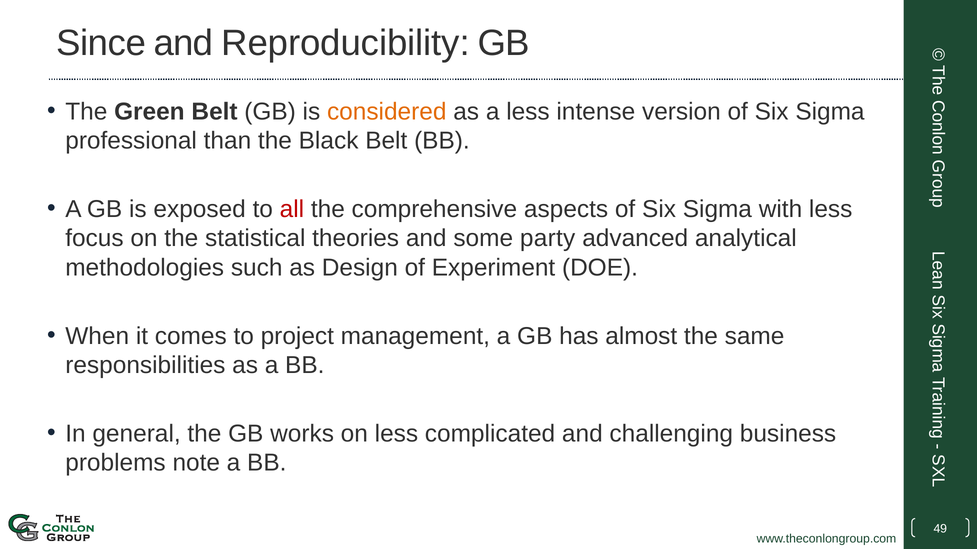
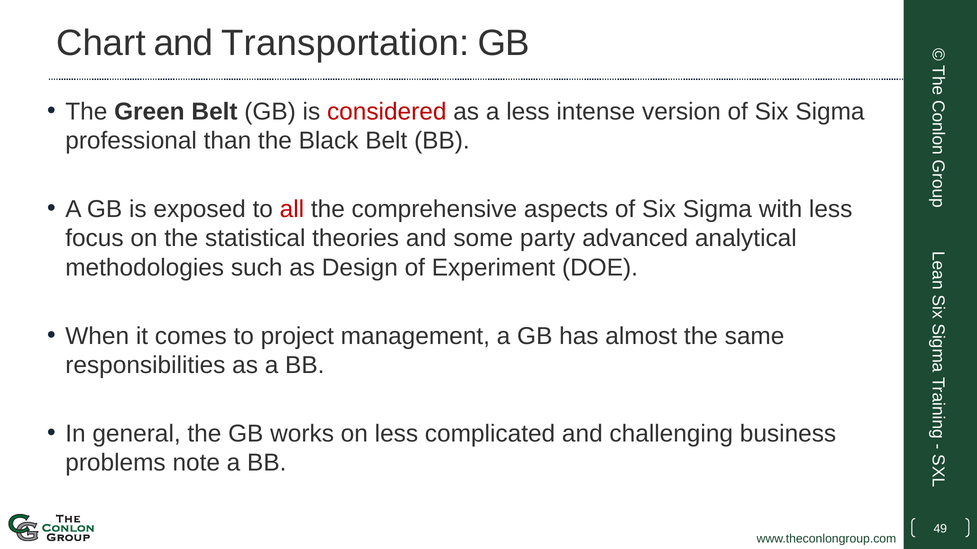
Since: Since -> Chart
Reproducibility: Reproducibility -> Transportation
considered colour: orange -> red
